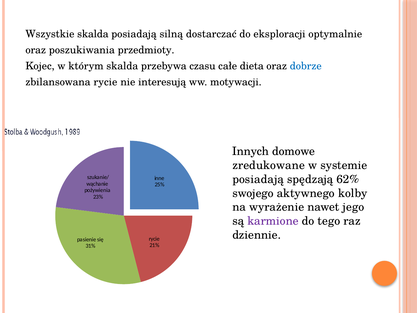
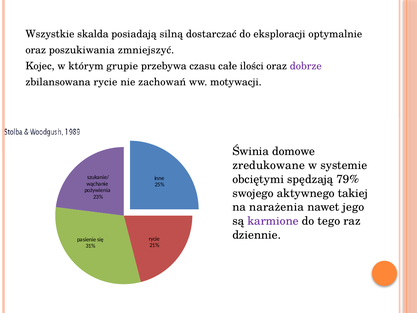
przedmioty: przedmioty -> zmniejszyć
którym skalda: skalda -> grupie
dieta: dieta -> ilości
dobrze colour: blue -> purple
interesują: interesują -> zachowań
Innych: Innych -> Świnia
posiadają at (258, 179): posiadają -> obciętymi
62%: 62% -> 79%
kolby: kolby -> takiej
wyrażenie: wyrażenie -> narażenia
